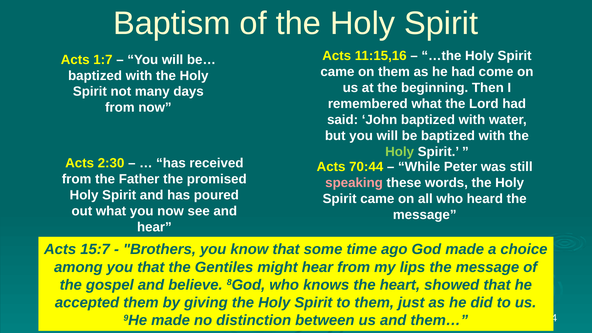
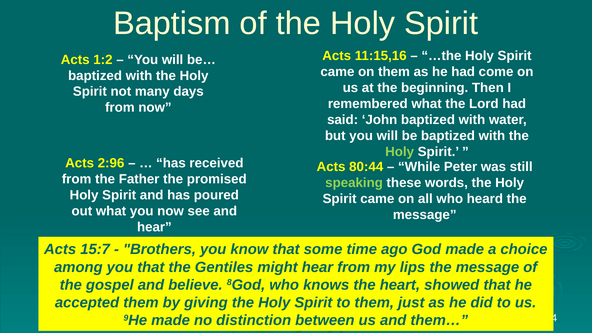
1:7: 1:7 -> 1:2
2:30: 2:30 -> 2:96
70:44: 70:44 -> 80:44
speaking colour: pink -> light green
